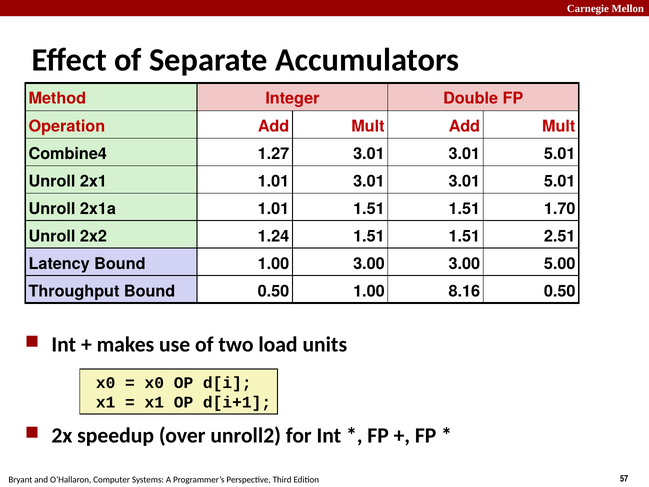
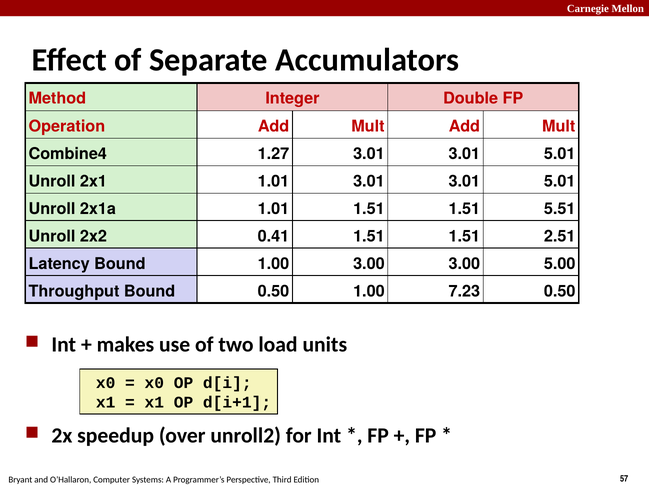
1.70: 1.70 -> 5.51
1.24: 1.24 -> 0.41
8.16: 8.16 -> 7.23
